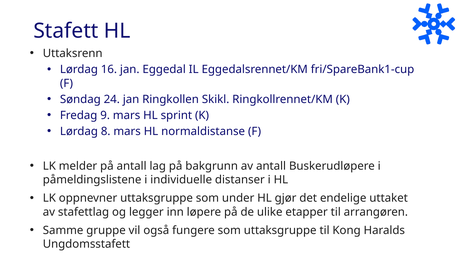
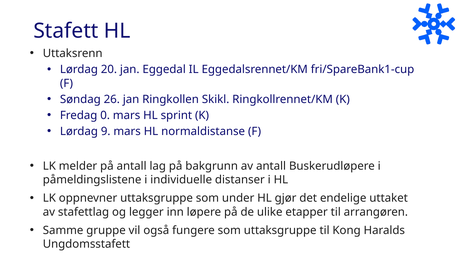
16: 16 -> 20
24: 24 -> 26
9: 9 -> 0
8: 8 -> 9
